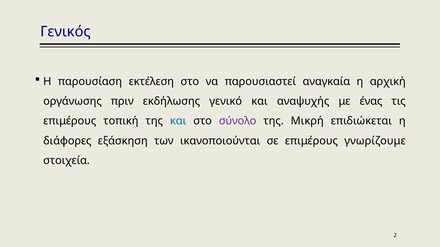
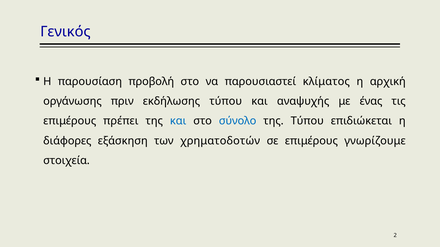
εκτέλεση: εκτέλεση -> προβολή
αναγκαία: αναγκαία -> κλίματος
εκδήλωσης γενικό: γενικό -> τύπου
τοπική: τοπική -> πρέπει
σύνολο colour: purple -> blue
της Μικρή: Μικρή -> Τύπου
ικανοποιούνται: ικανοποιούνται -> χρηματοδοτών
